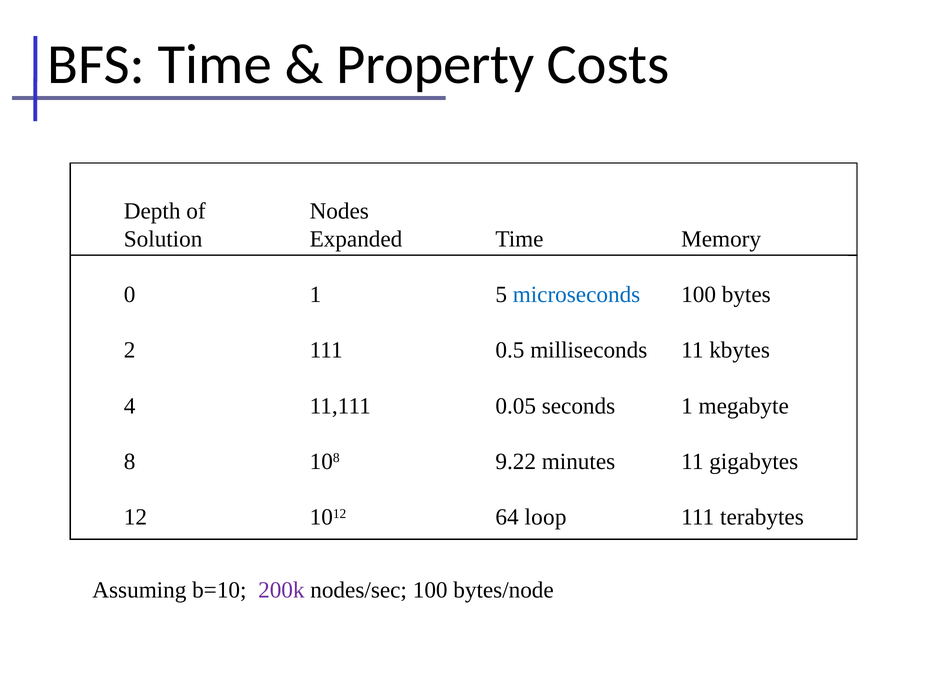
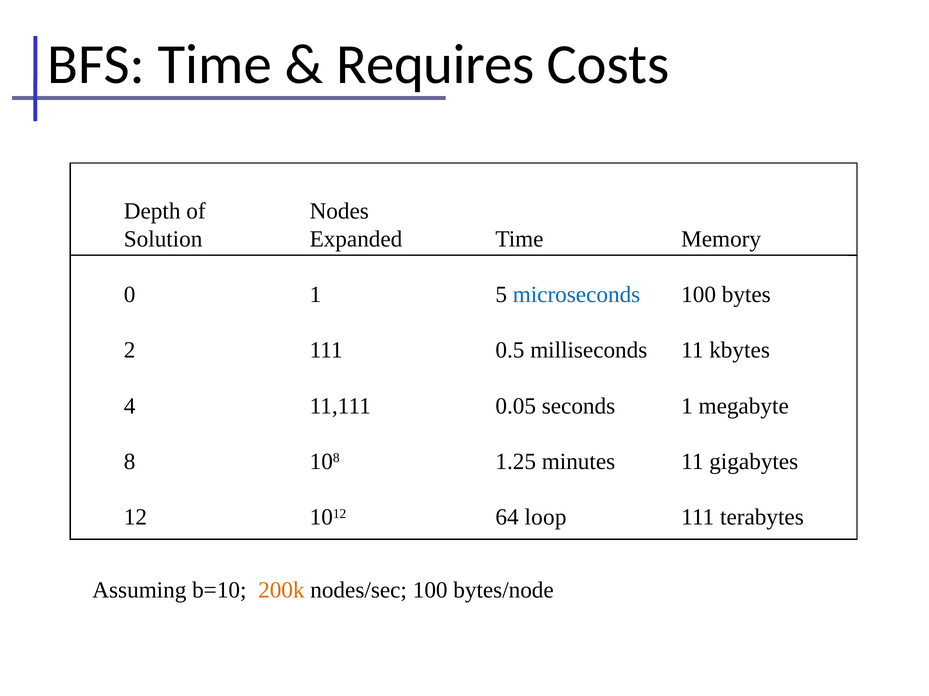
Property: Property -> Requires
9.22: 9.22 -> 1.25
200k colour: purple -> orange
